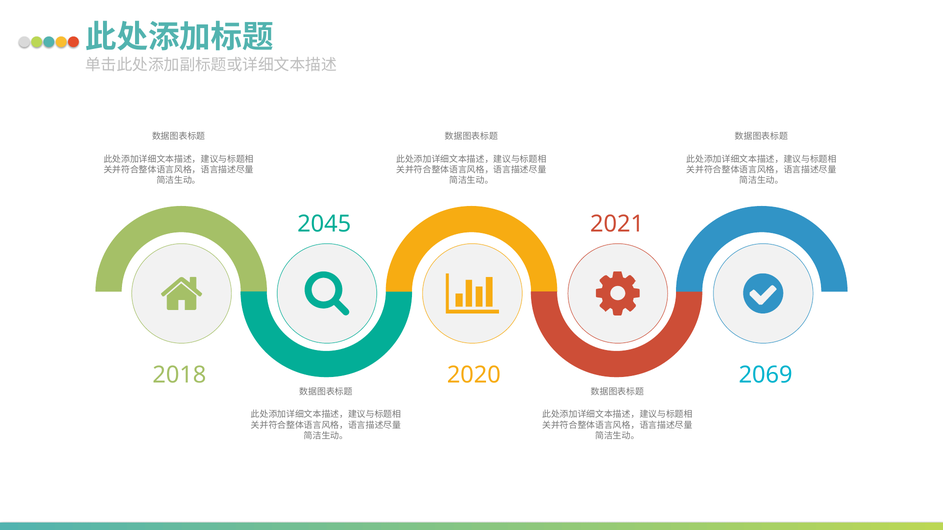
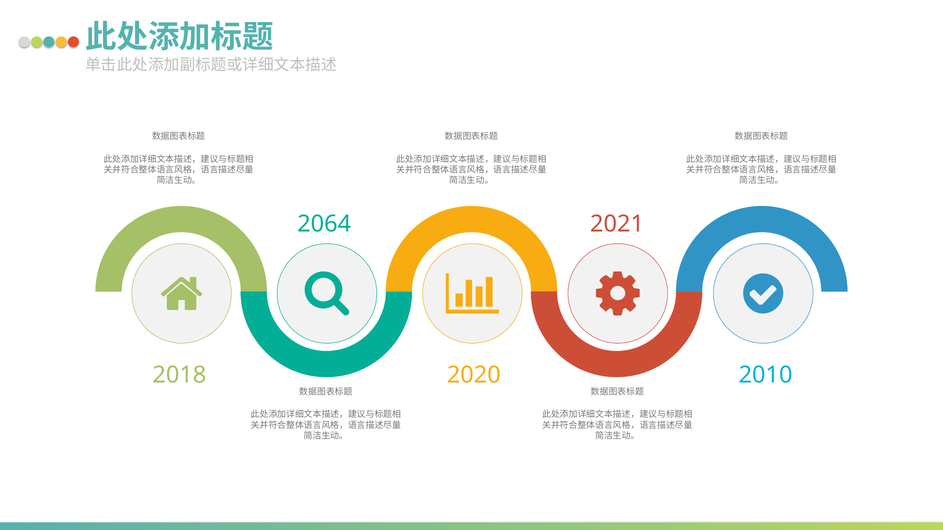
2045: 2045 -> 2064
2069: 2069 -> 2010
